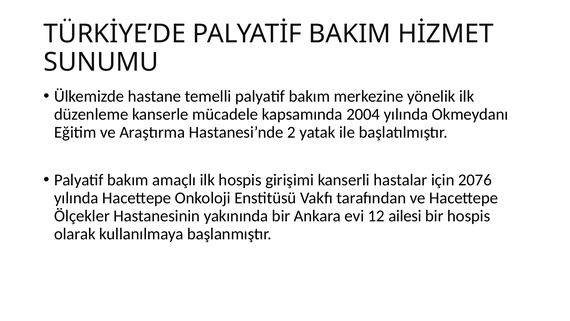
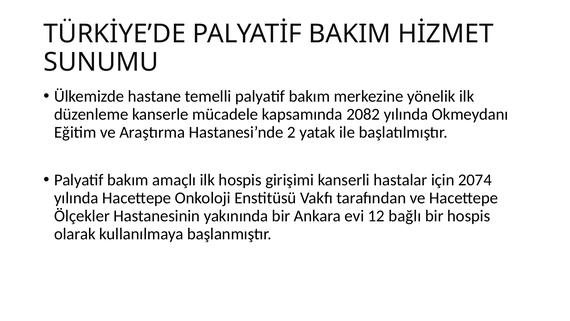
2004: 2004 -> 2082
2076: 2076 -> 2074
ailesi: ailesi -> bağlı
